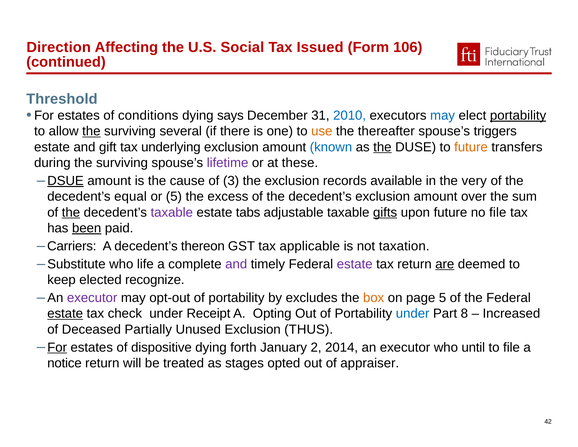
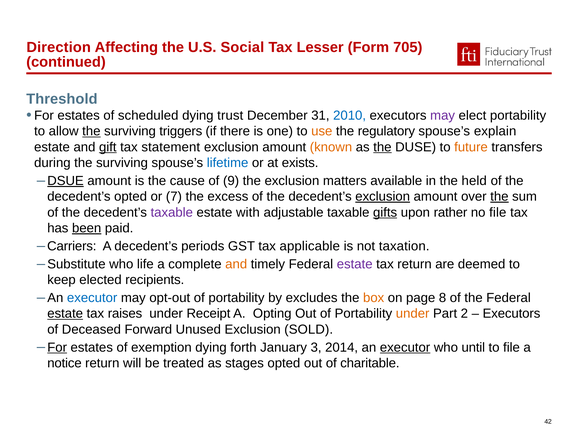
Issued: Issued -> Lesser
106: 106 -> 705
conditions: conditions -> scheduled
says: says -> trust
may at (443, 115) colour: blue -> purple
portability at (518, 115) underline: present -> none
several: several -> triggers
thereafter: thereafter -> regulatory
triggers: triggers -> explain
gift underline: none -> present
underlying: underlying -> statement
known colour: blue -> orange
lifetime colour: purple -> blue
these: these -> exists
3: 3 -> 9
records: records -> matters
very: very -> held
decedent’s equal: equal -> opted
or 5: 5 -> 7
exclusion at (383, 196) underline: none -> present
the at (499, 196) underline: none -> present
the at (71, 212) underline: present -> none
tabs: tabs -> with
upon future: future -> rather
thereon: thereon -> periods
and at (236, 264) colour: purple -> orange
are underline: present -> none
recognize: recognize -> recipients
executor at (92, 298) colour: purple -> blue
page 5: 5 -> 8
check: check -> raises
under at (413, 313) colour: blue -> orange
8: 8 -> 2
Increased at (511, 313): Increased -> Executors
Partially: Partially -> Forward
THUS: THUS -> SOLD
dispositive: dispositive -> exemption
2: 2 -> 3
executor at (405, 347) underline: none -> present
appraiser: appraiser -> charitable
